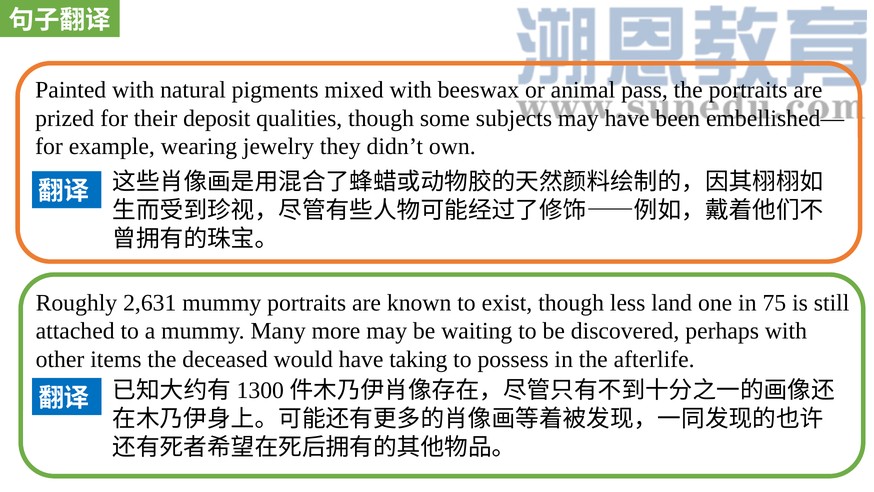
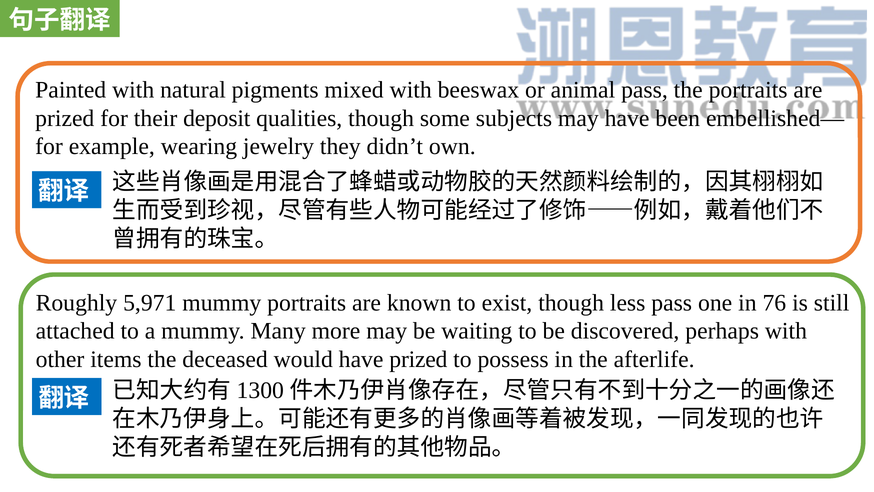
2,631: 2,631 -> 5,971
less land: land -> pass
75: 75 -> 76
have taking: taking -> prized
